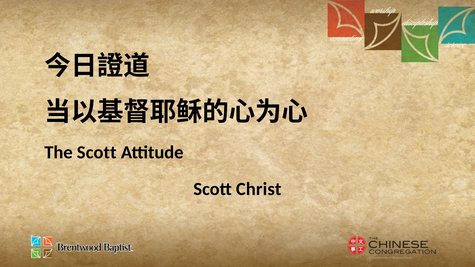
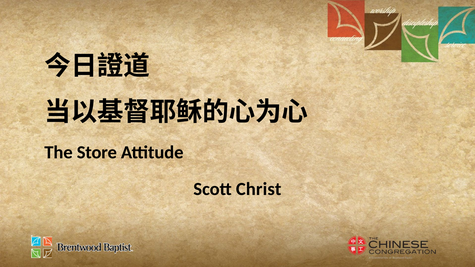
The Scott: Scott -> Store
